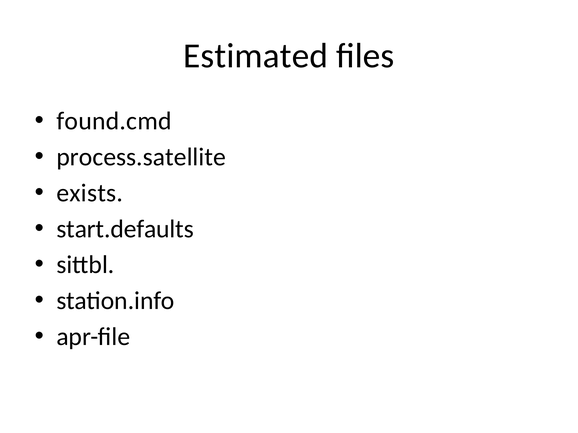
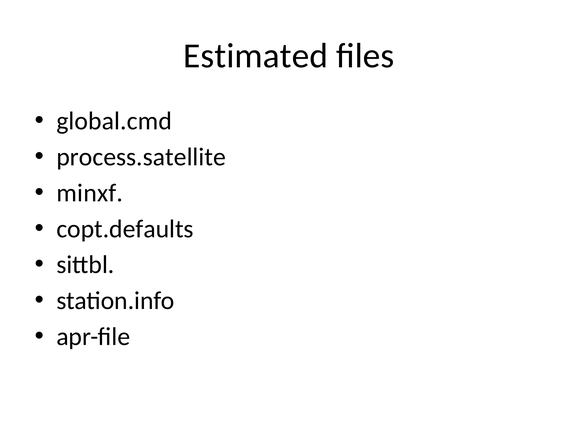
found.cmd: found.cmd -> global.cmd
exists: exists -> minxf
start.defaults: start.defaults -> copt.defaults
